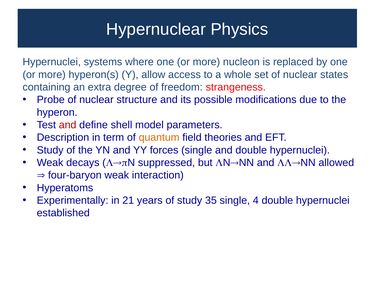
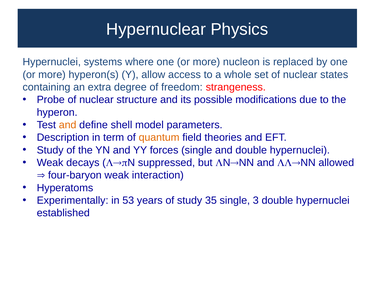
and at (68, 125) colour: red -> orange
21: 21 -> 53
4: 4 -> 3
